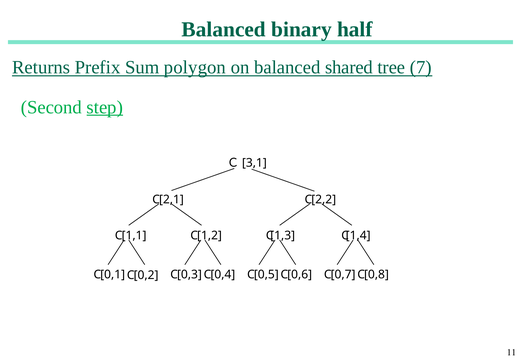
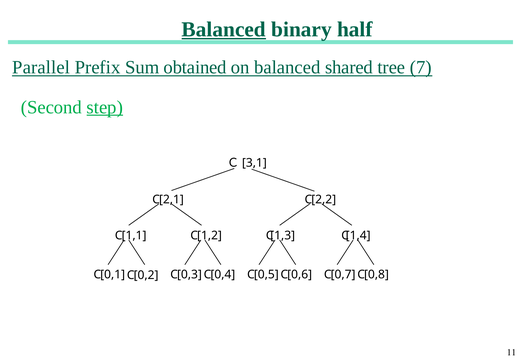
Balanced at (224, 30) underline: none -> present
Returns: Returns -> Parallel
polygon: polygon -> obtained
